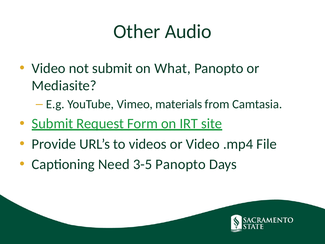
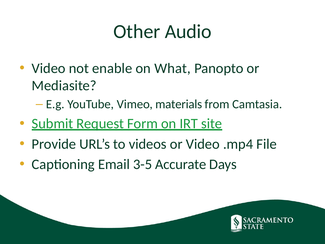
not submit: submit -> enable
Need: Need -> Email
3-5 Panopto: Panopto -> Accurate
